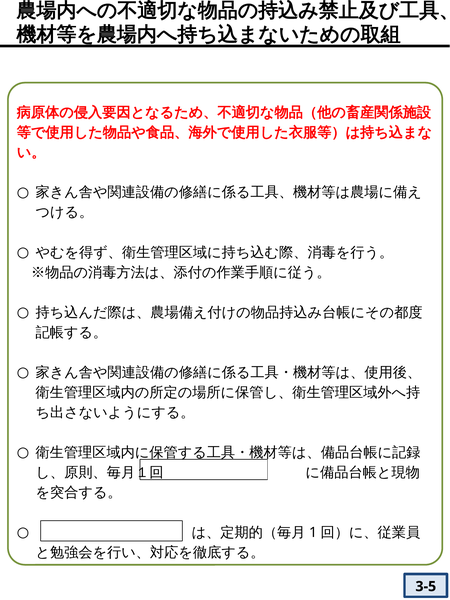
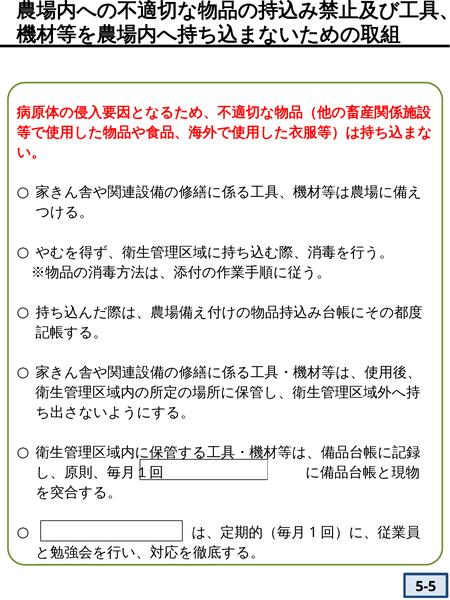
3-5: 3-5 -> 5-5
